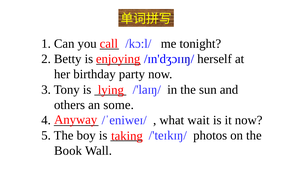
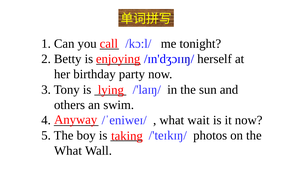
some: some -> swim
Book at (68, 150): Book -> What
